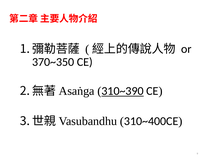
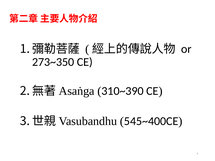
370~350: 370~350 -> 273~350
310~390 underline: present -> none
310~400CE: 310~400CE -> 545~400CE
